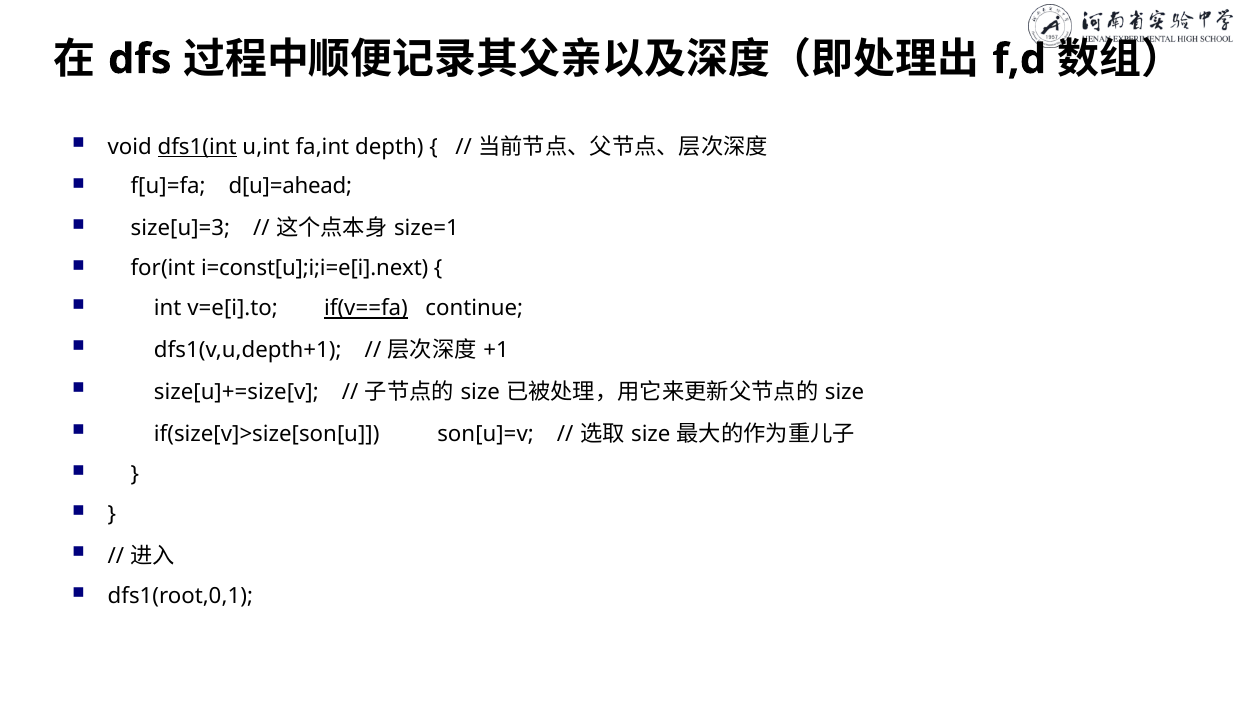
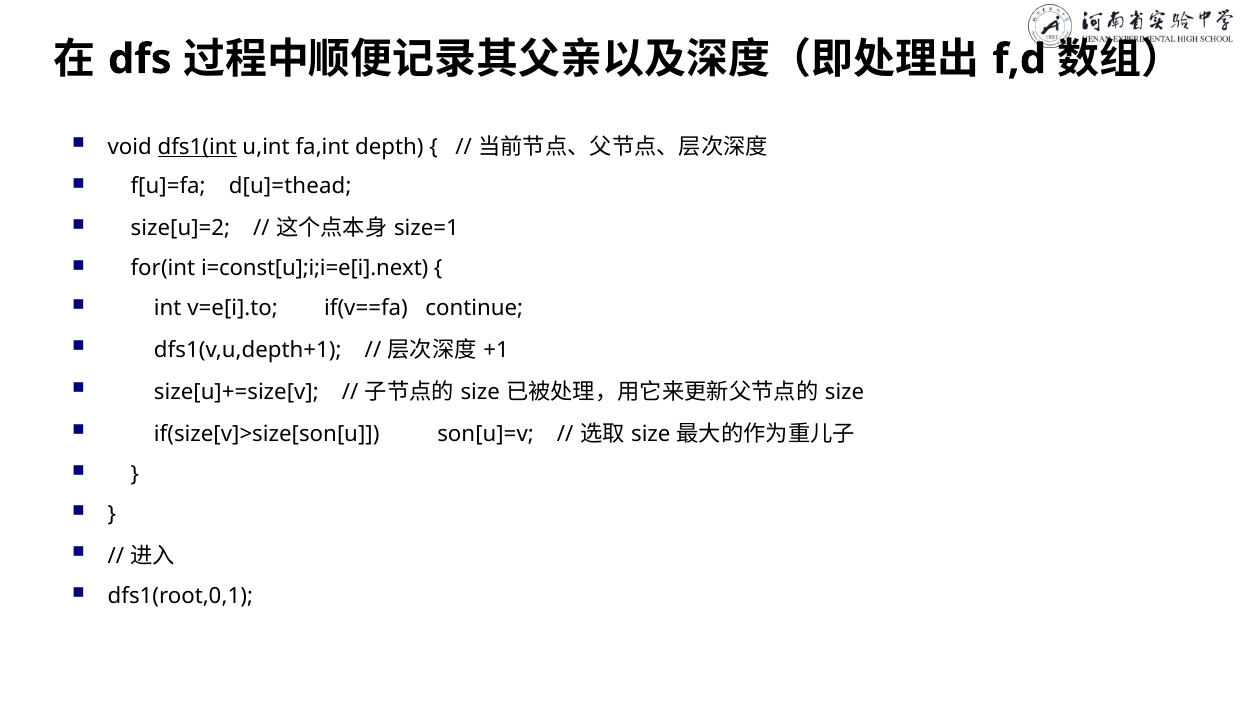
d[u]=ahead: d[u]=ahead -> d[u]=thead
size[u]=3: size[u]=3 -> size[u]=2
if(v==fa underline: present -> none
